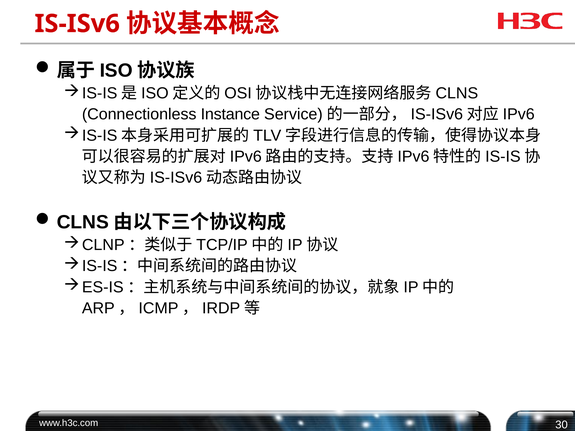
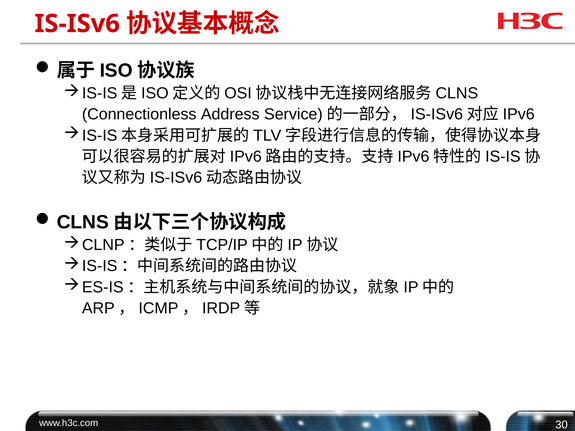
Instance: Instance -> Address
